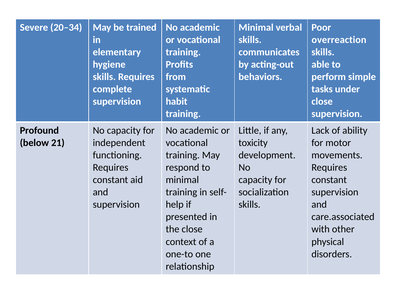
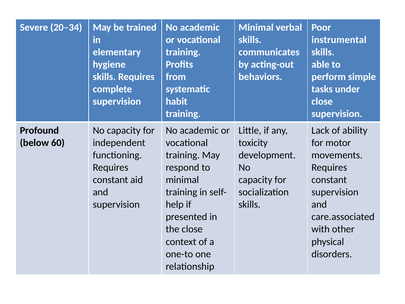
overreaction: overreaction -> instrumental
21: 21 -> 60
